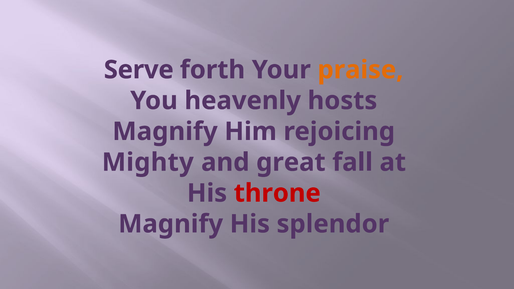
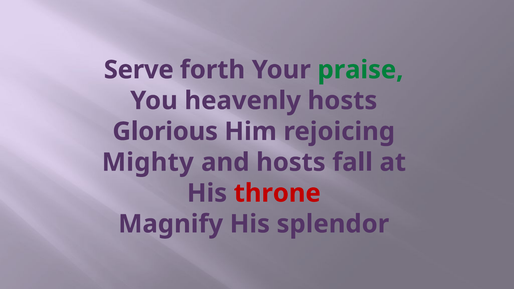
praise colour: orange -> green
Magnify at (165, 132): Magnify -> Glorious
and great: great -> hosts
